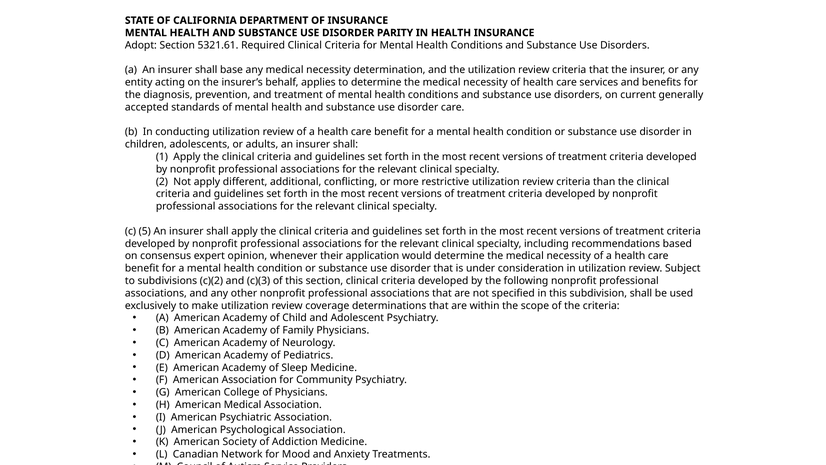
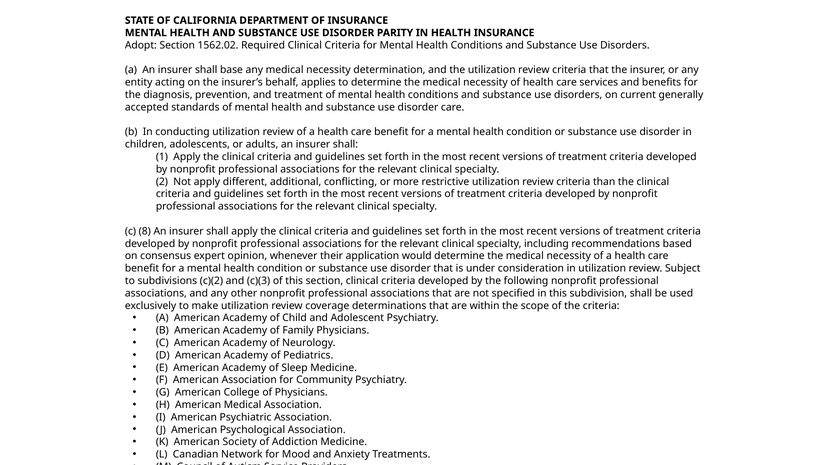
5321.61: 5321.61 -> 1562.02
5: 5 -> 8
